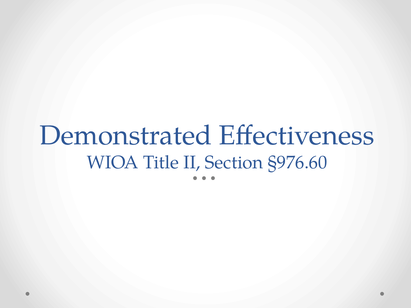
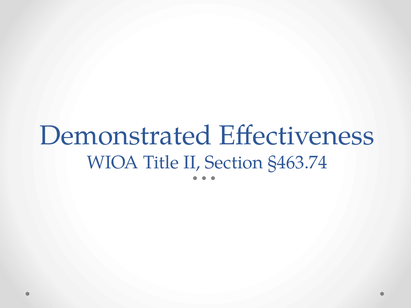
§976.60: §976.60 -> §463.74
